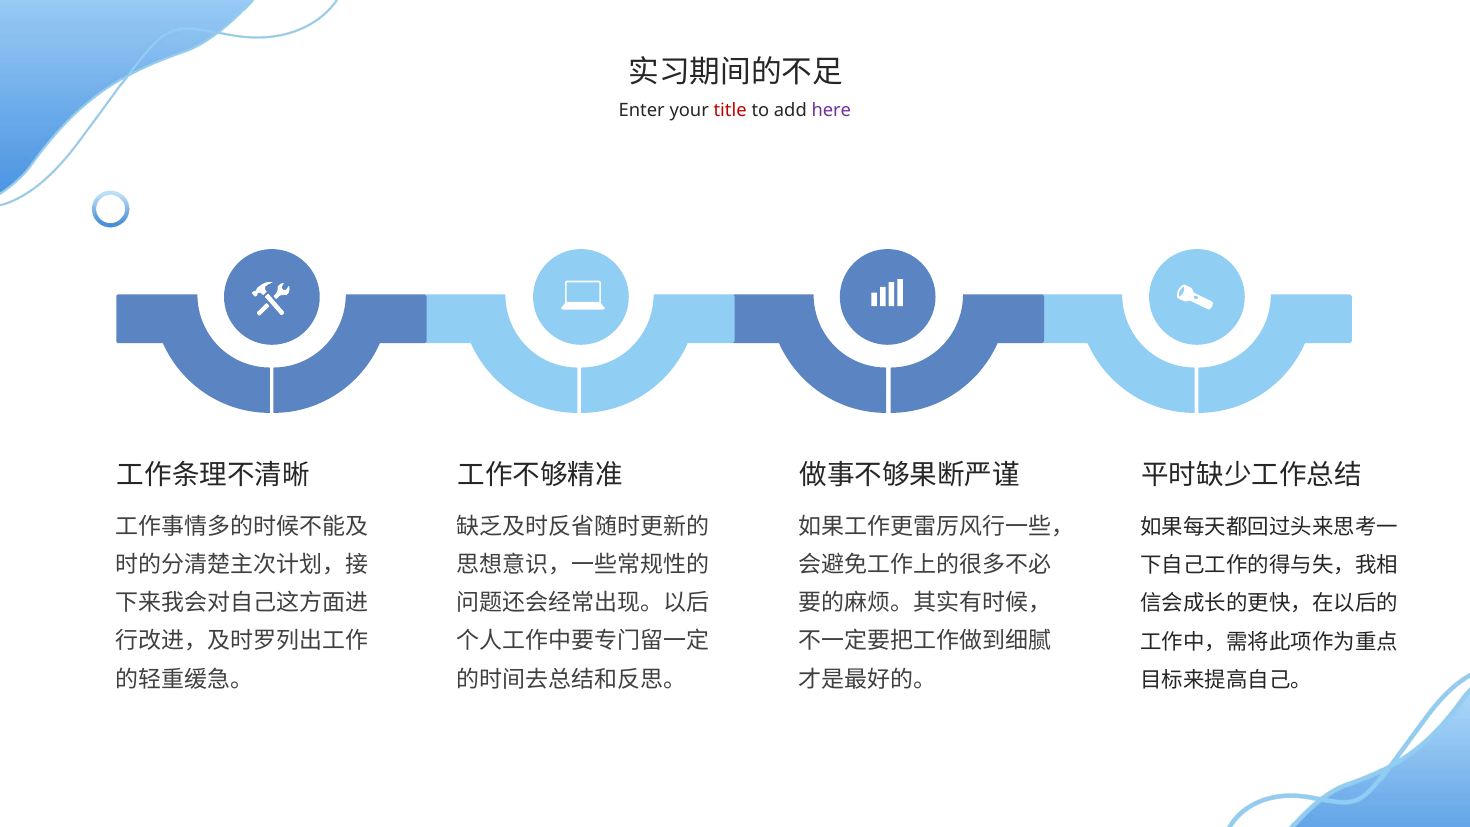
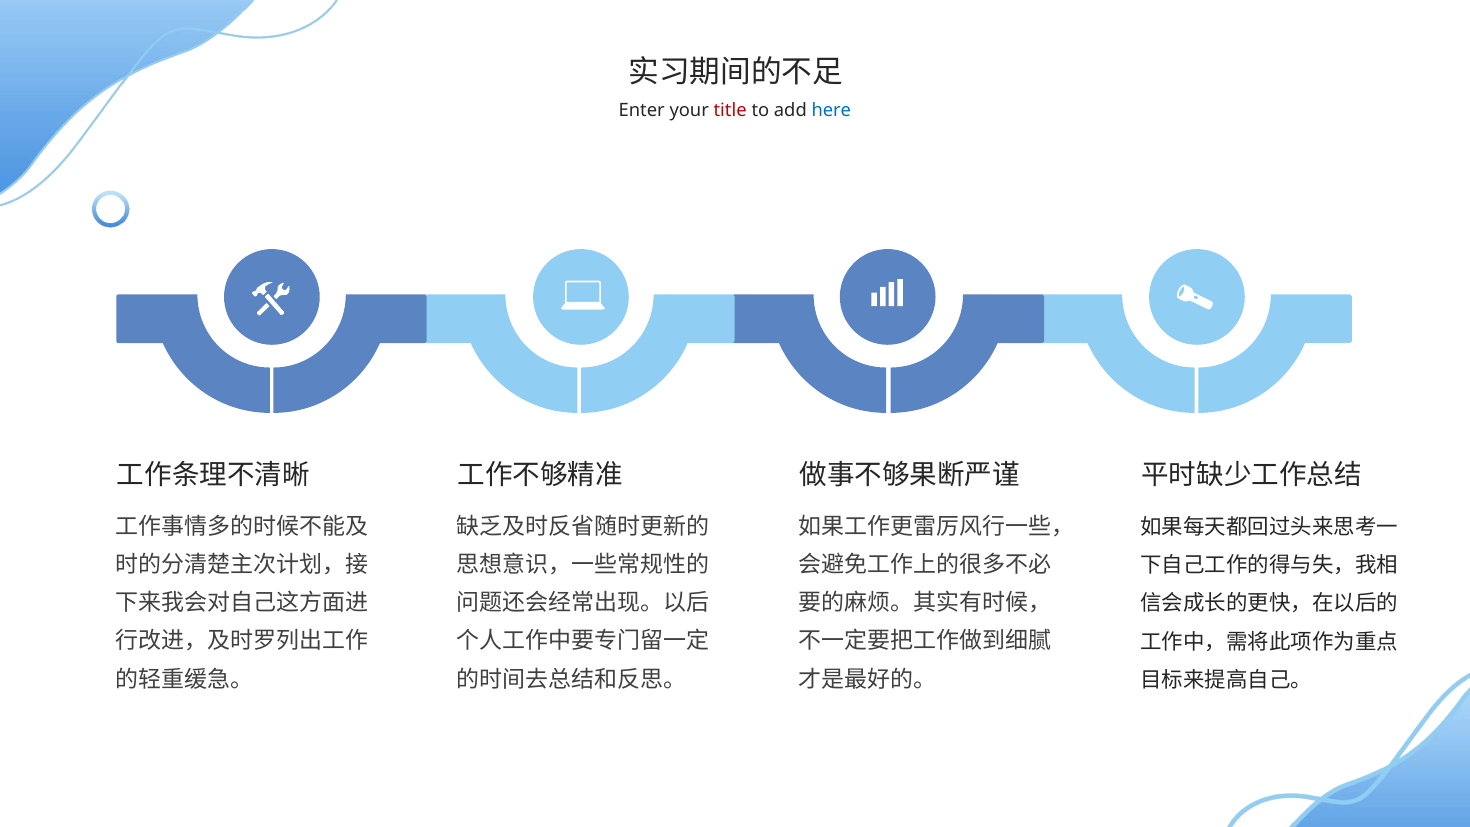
here colour: purple -> blue
